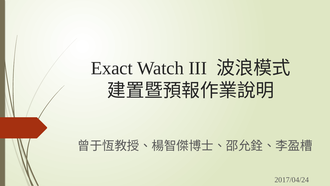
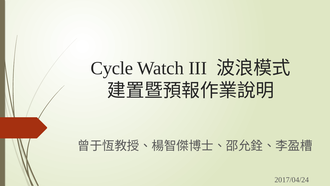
Exact: Exact -> Cycle
